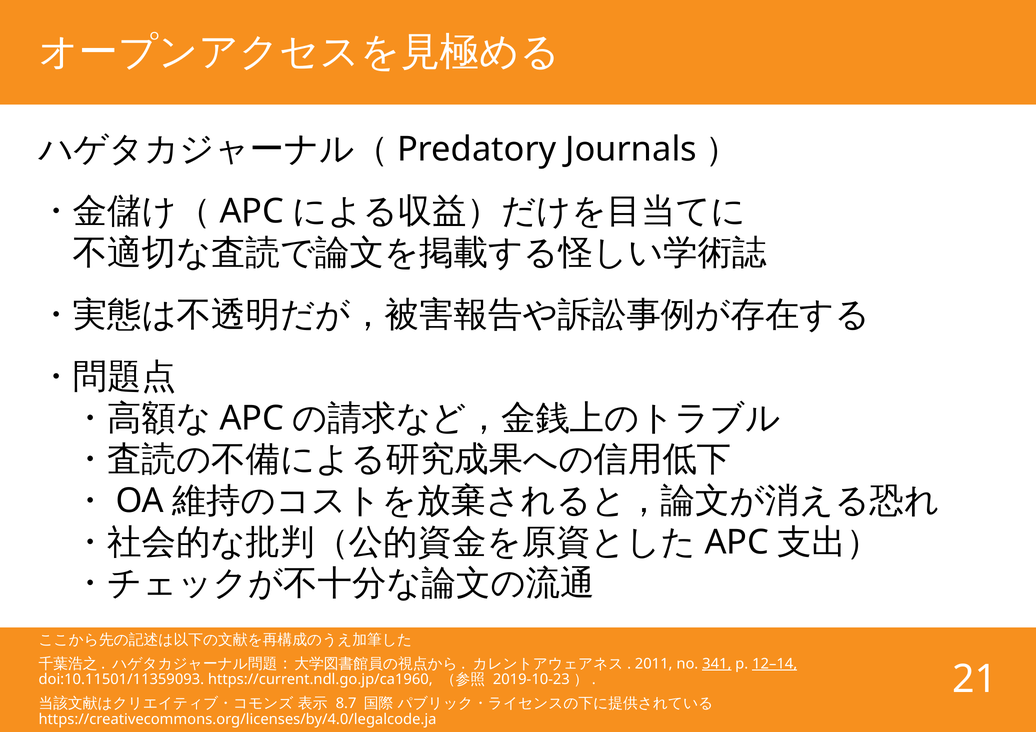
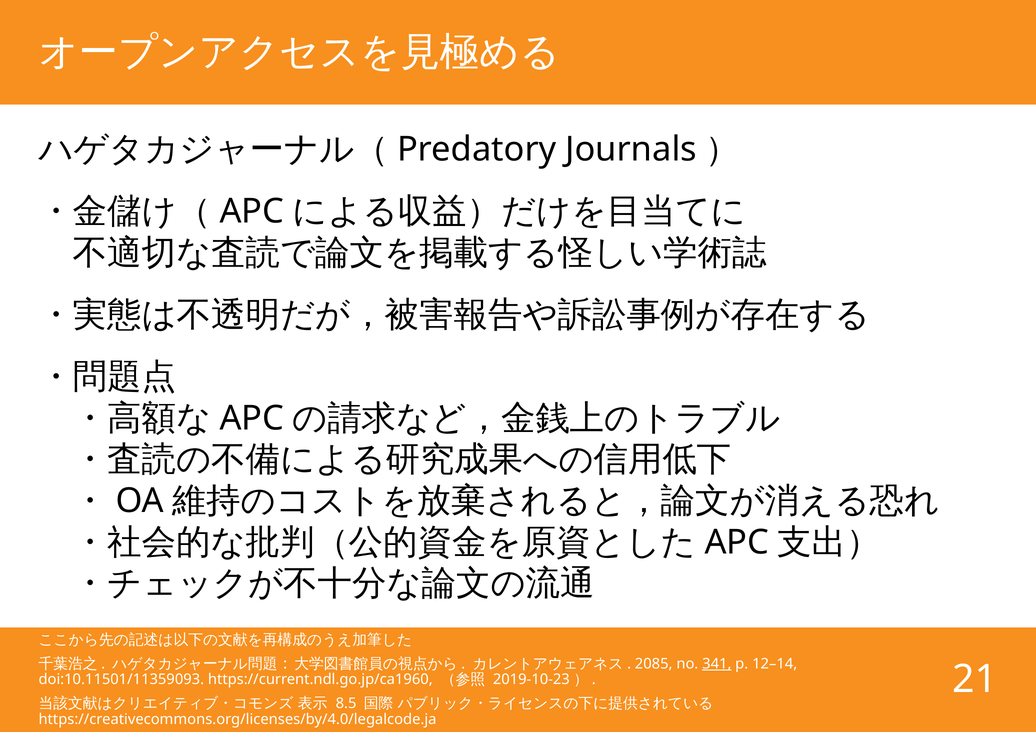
2011: 2011 -> 2085
12–14 underline: present -> none
8.7: 8.7 -> 8.5
